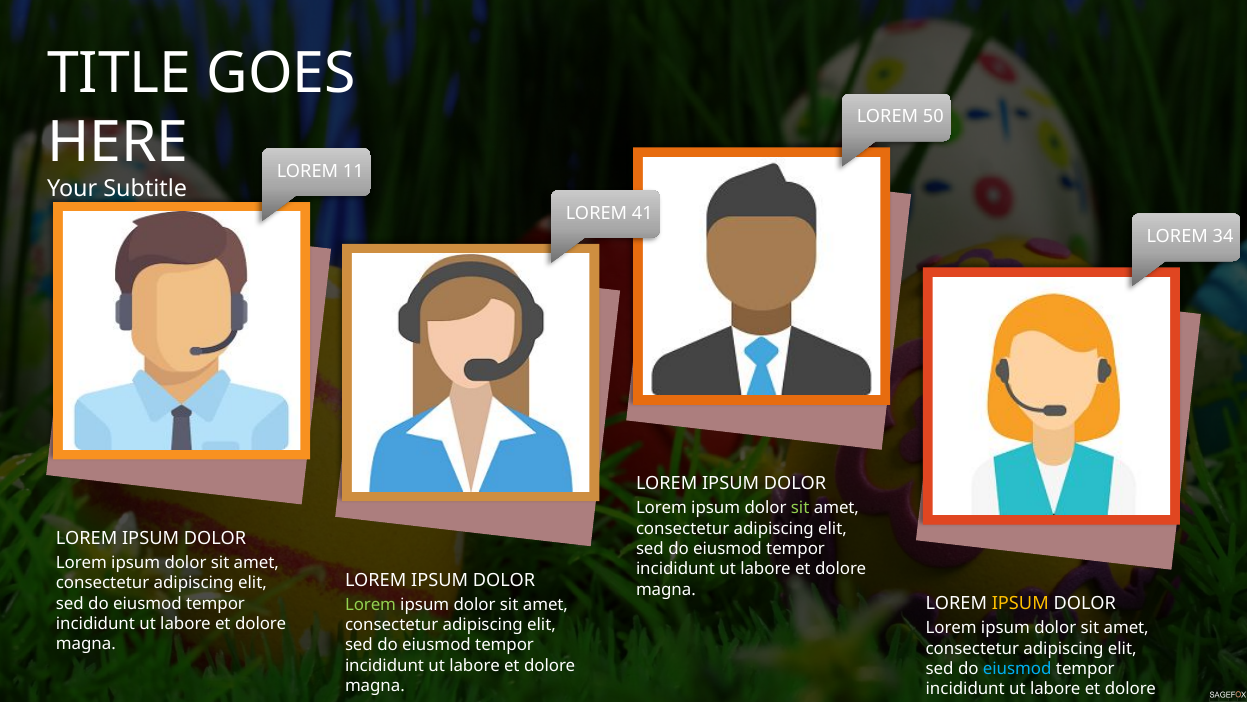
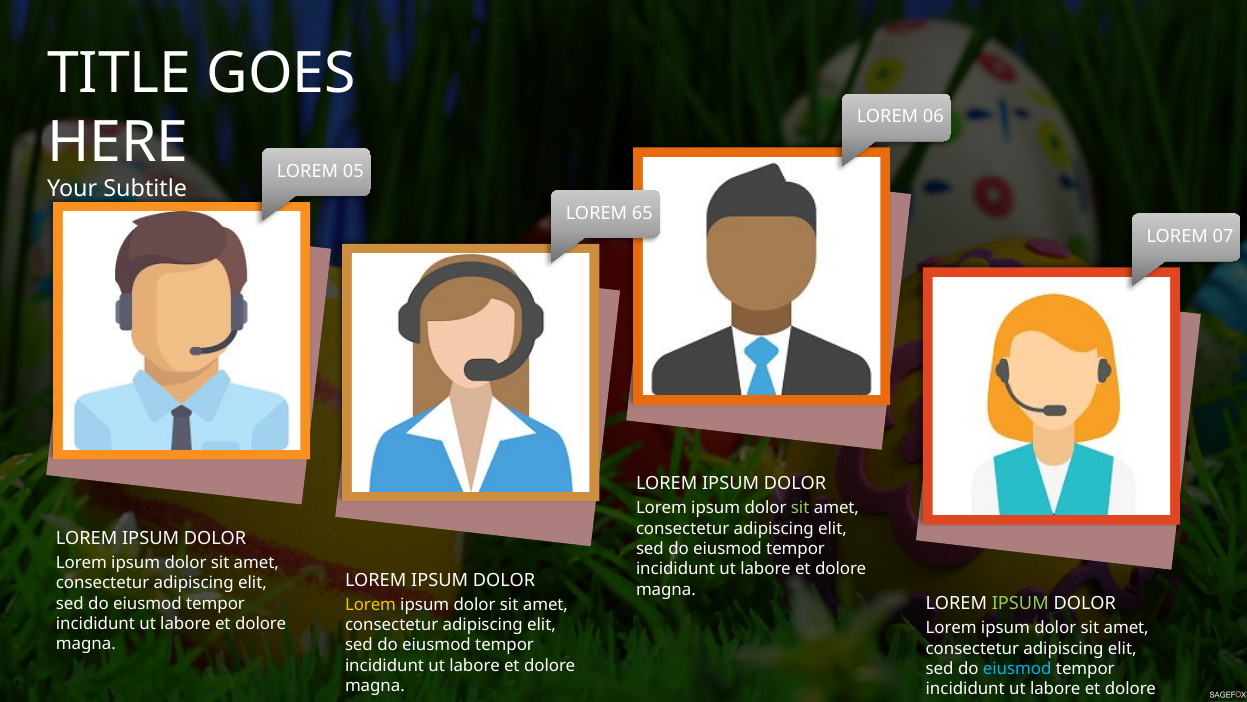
50: 50 -> 06
11: 11 -> 05
41: 41 -> 65
34: 34 -> 07
IPSUM at (1020, 603) colour: yellow -> light green
Lorem at (371, 604) colour: light green -> yellow
